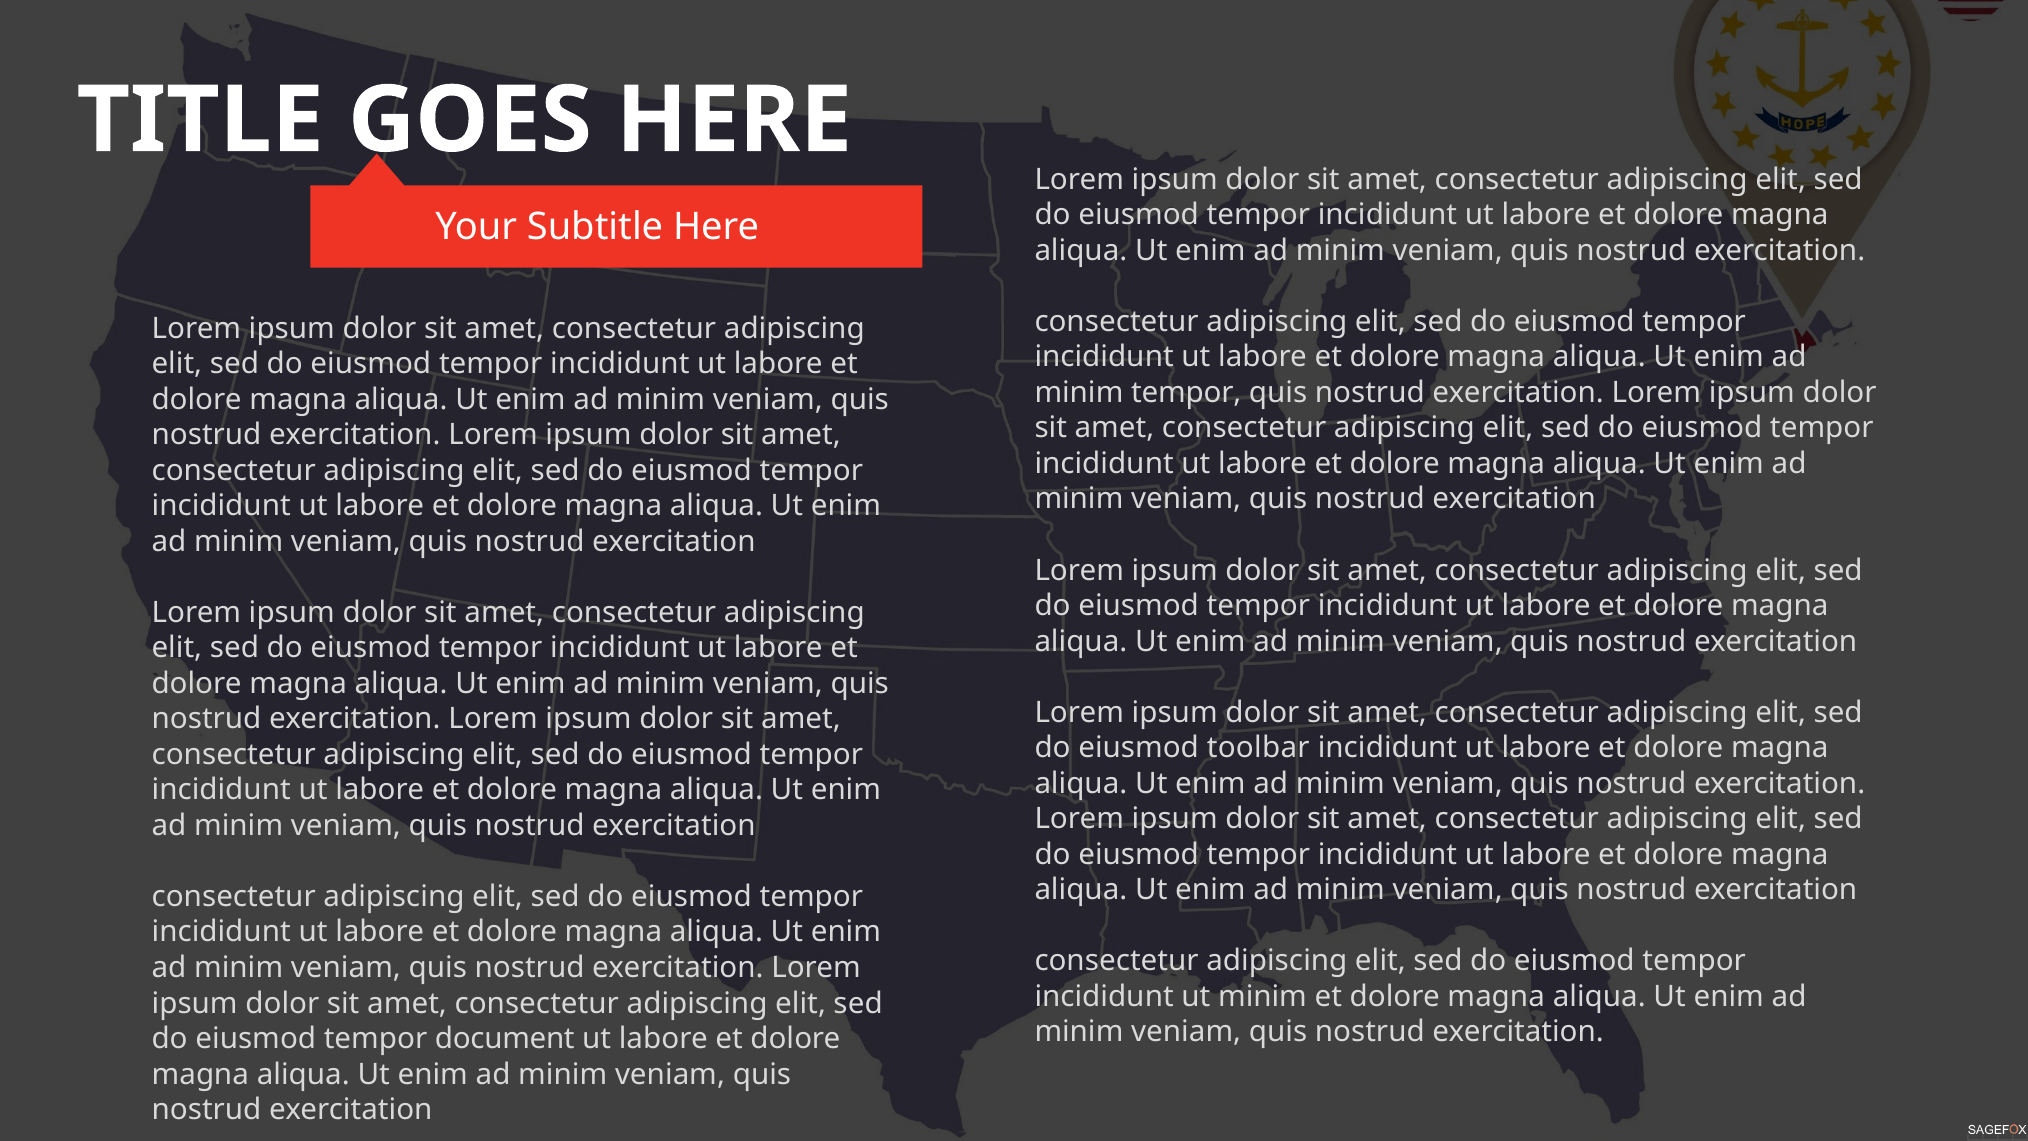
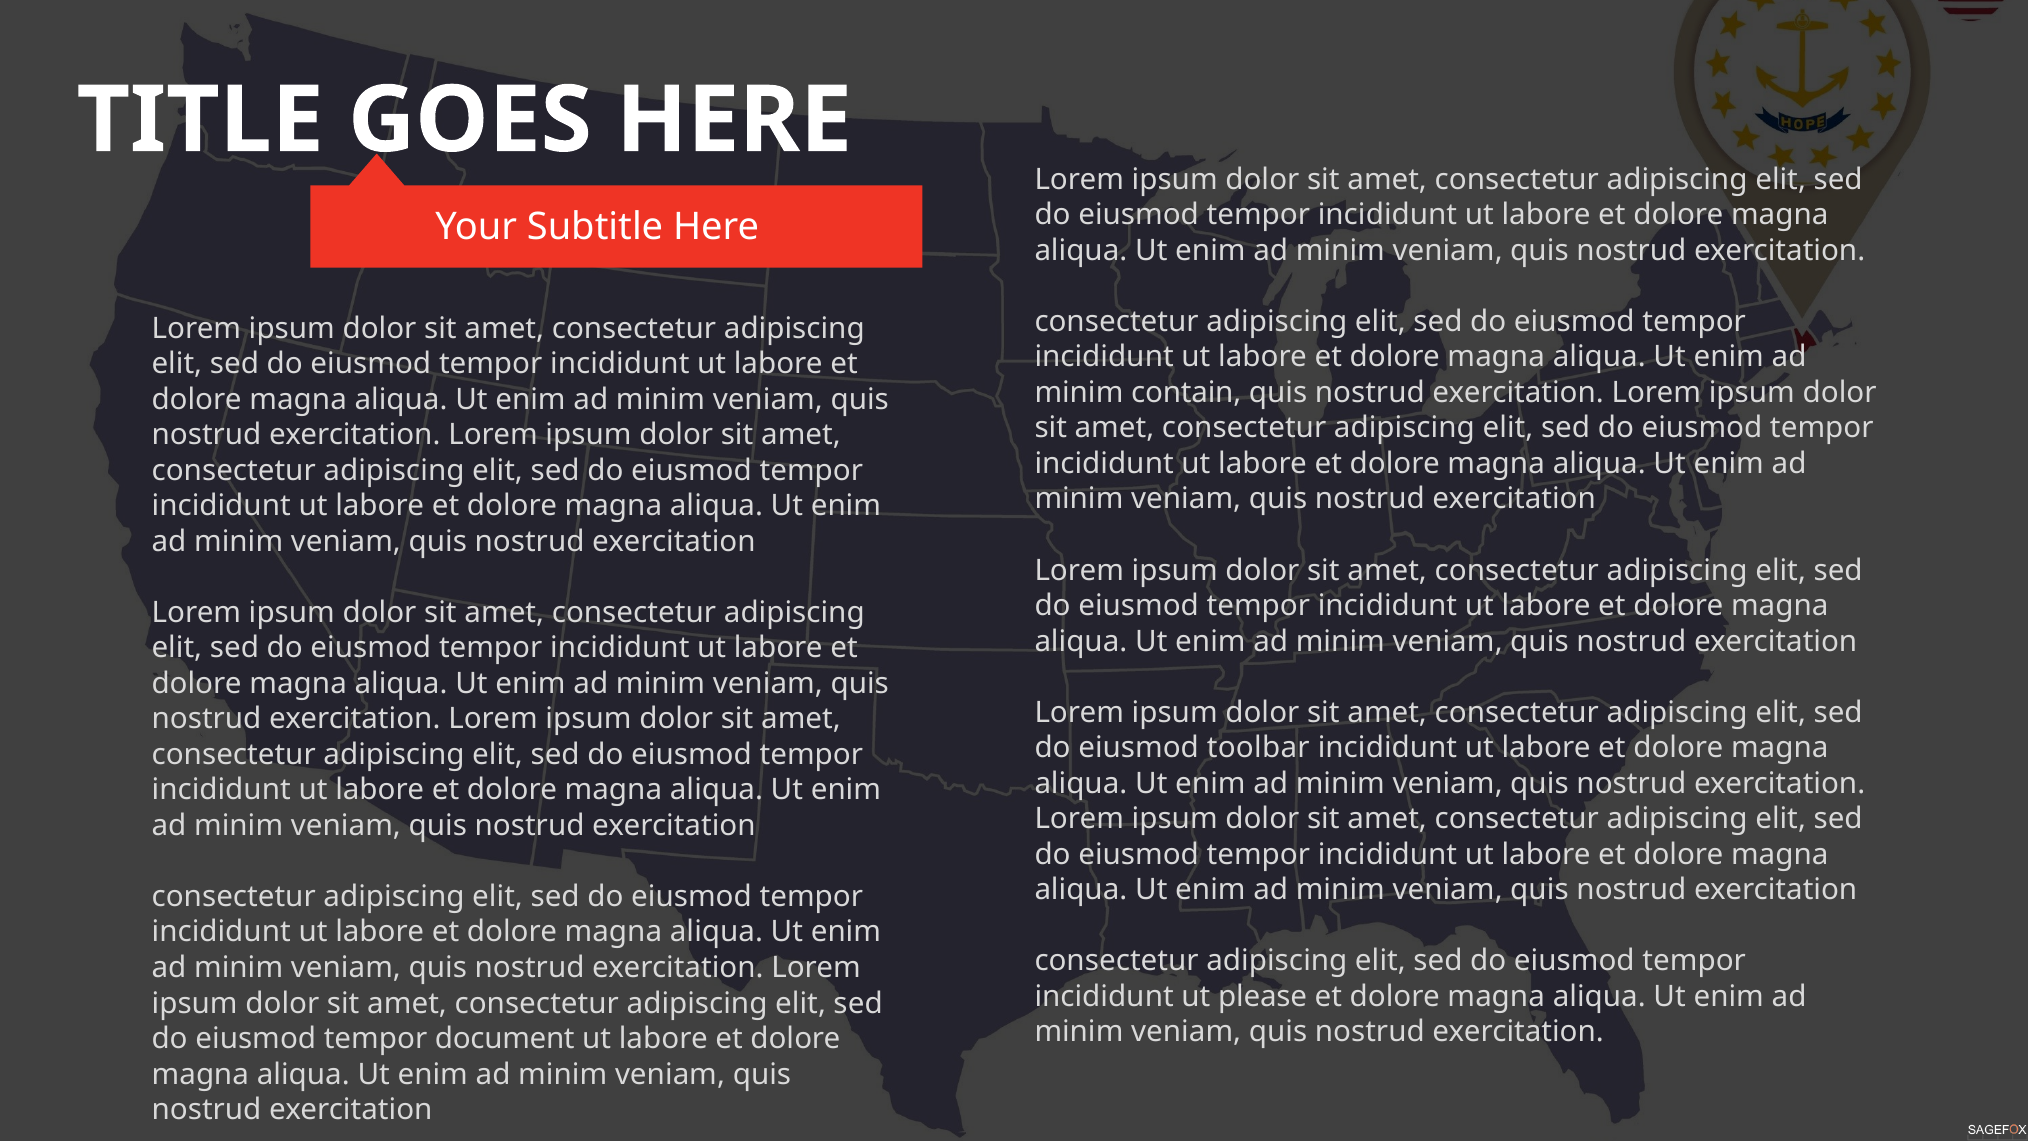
minim tempor: tempor -> contain
ut minim: minim -> please
